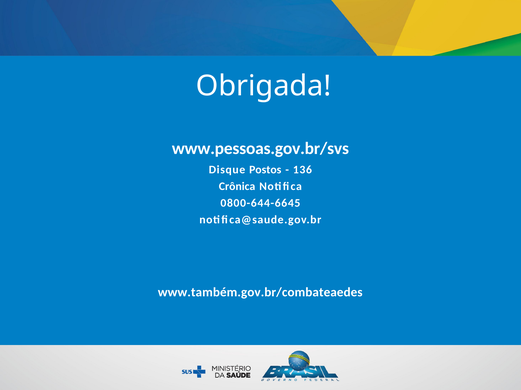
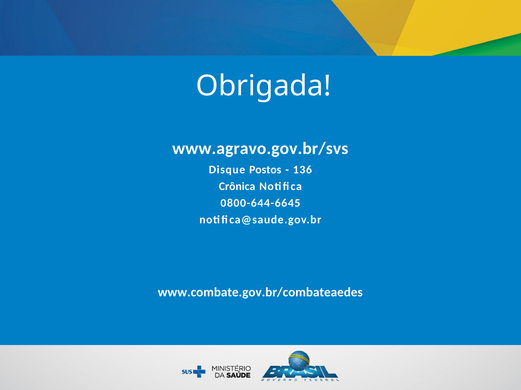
www.pessoas.gov.br/svs: www.pessoas.gov.br/svs -> www.agravo.gov.br/svs
www.também.gov.br/combateaedes: www.também.gov.br/combateaedes -> www.combate.gov.br/combateaedes
